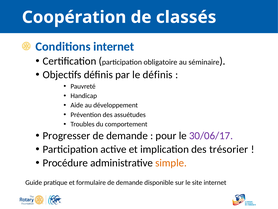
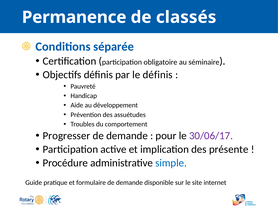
Coopération: Coopération -> Permanence
Conditions internet: internet -> séparée
trésorier: trésorier -> présente
simple colour: orange -> blue
